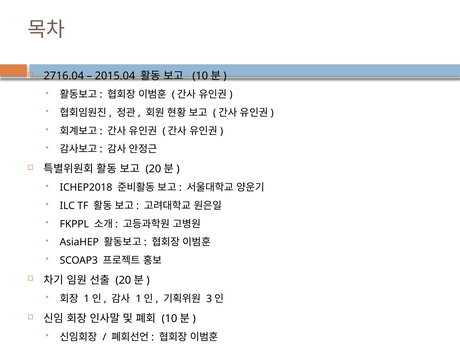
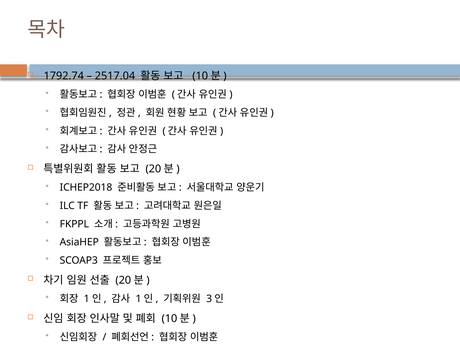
2716.04: 2716.04 -> 1792.74
2015.04: 2015.04 -> 2517.04
